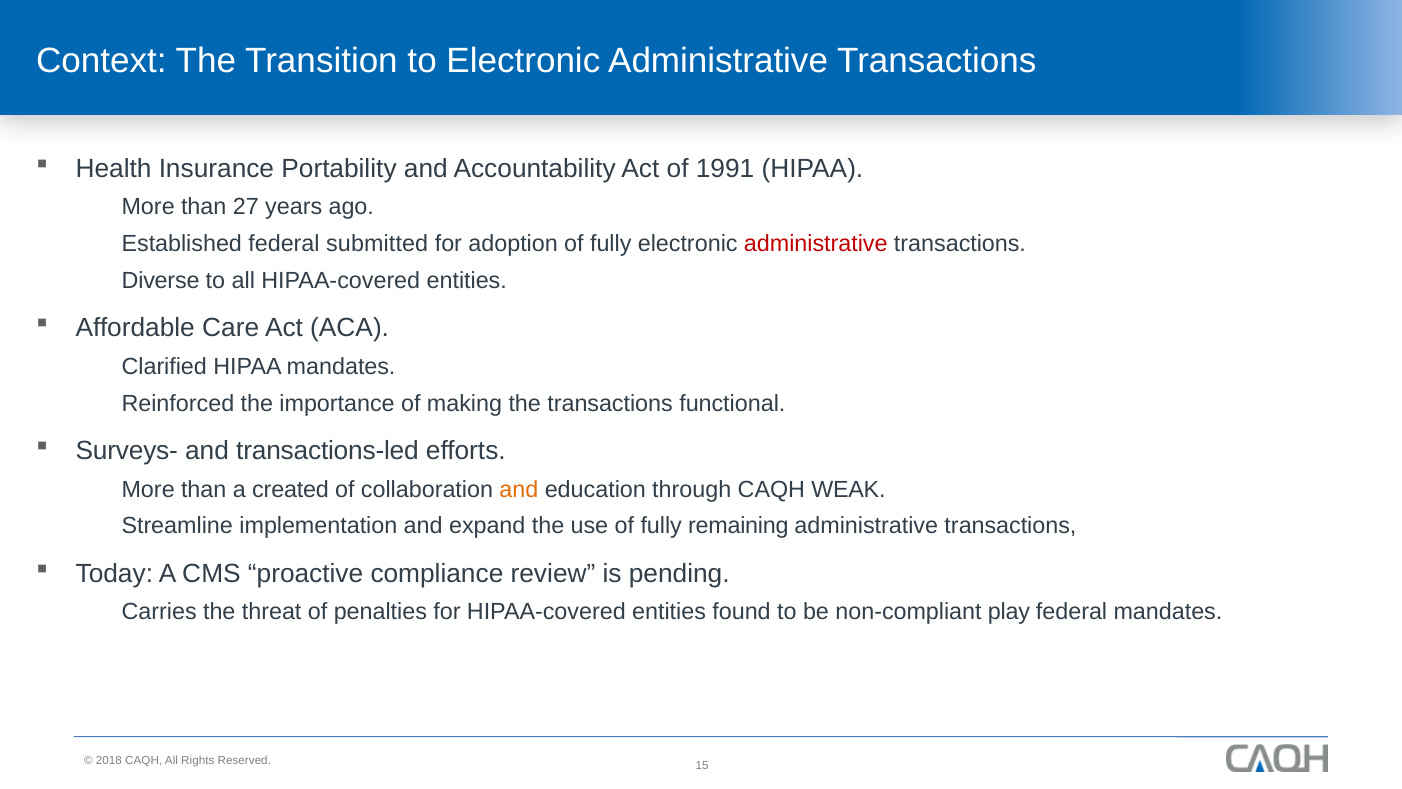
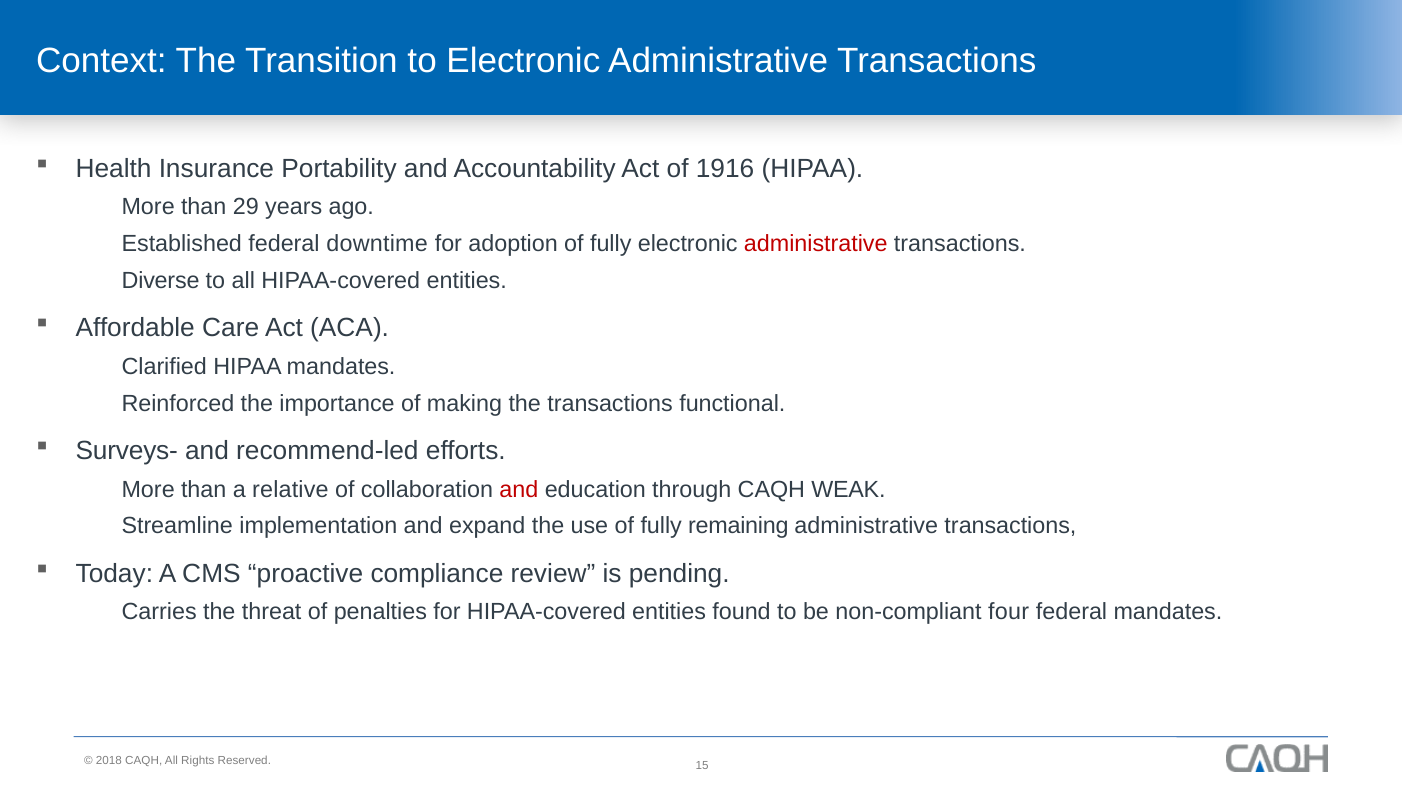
1991: 1991 -> 1916
27: 27 -> 29
submitted: submitted -> downtime
transactions-led: transactions-led -> recommend-led
created: created -> relative
and at (519, 489) colour: orange -> red
play: play -> four
